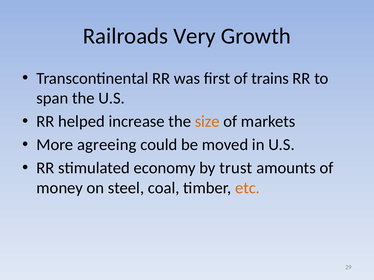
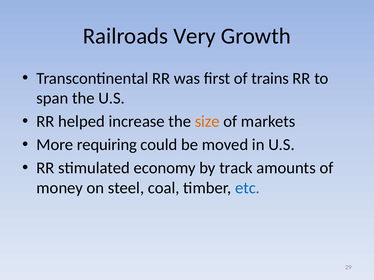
agreeing: agreeing -> requiring
trust: trust -> track
etc colour: orange -> blue
